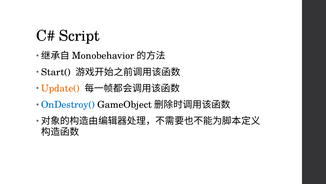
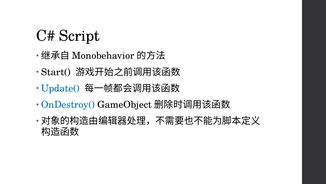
Update( colour: orange -> blue
